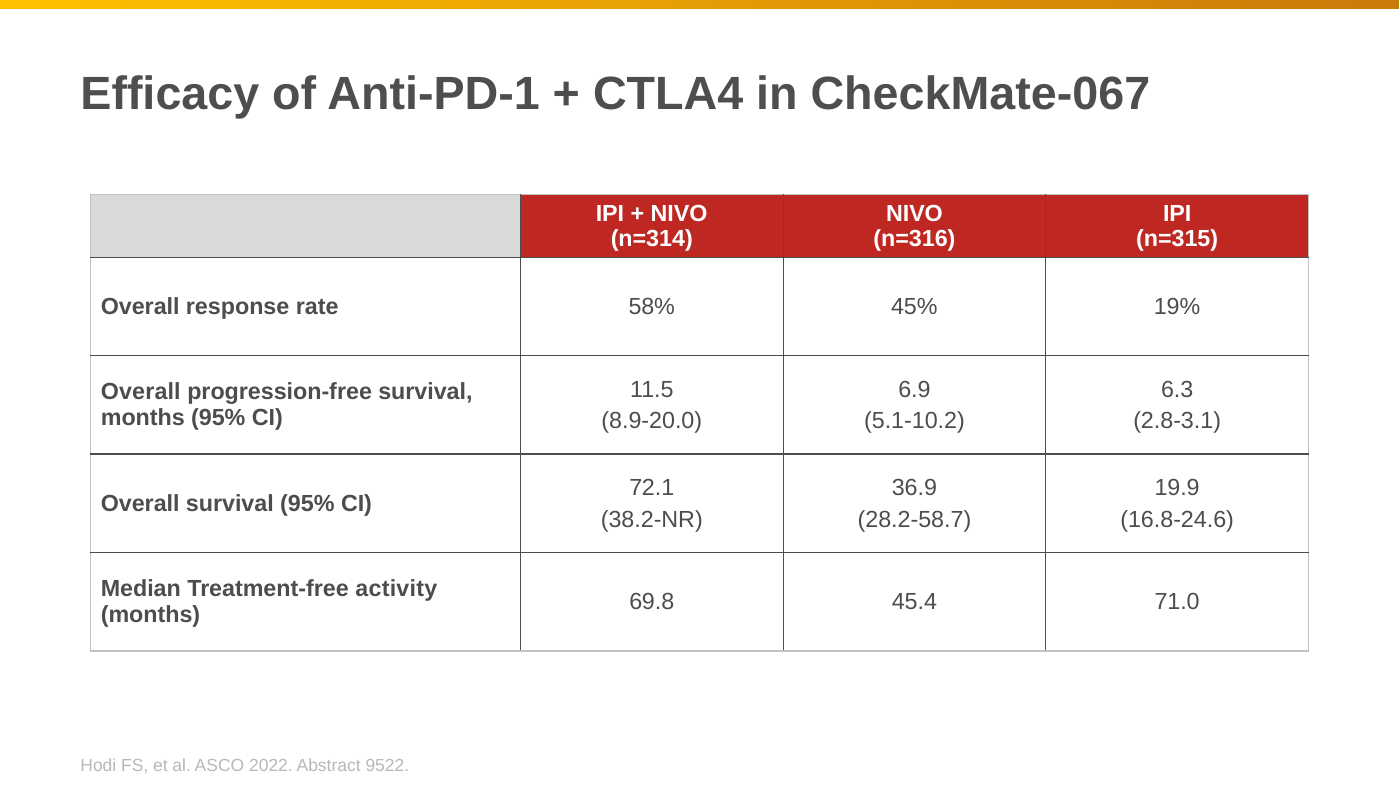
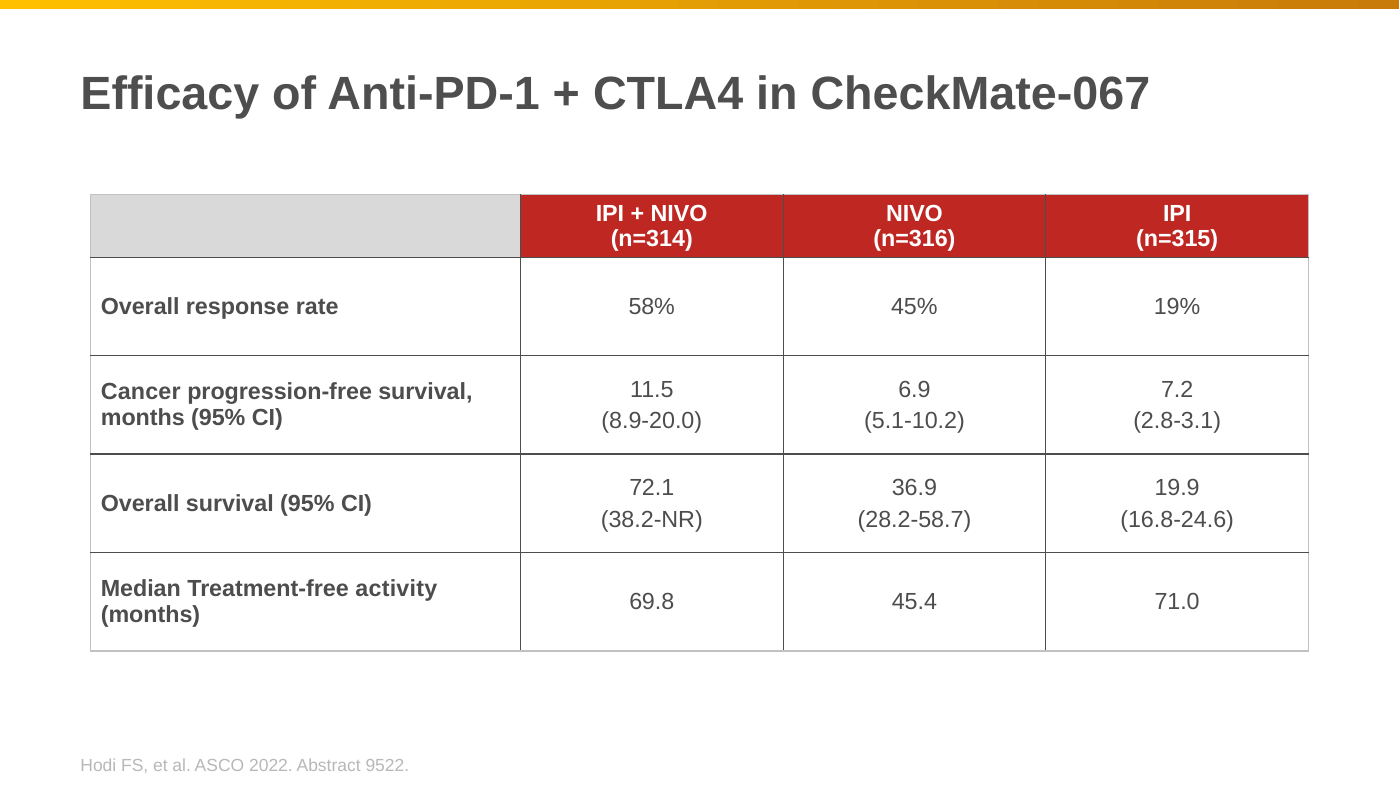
6.3: 6.3 -> 7.2
Overall at (141, 392): Overall -> Cancer
